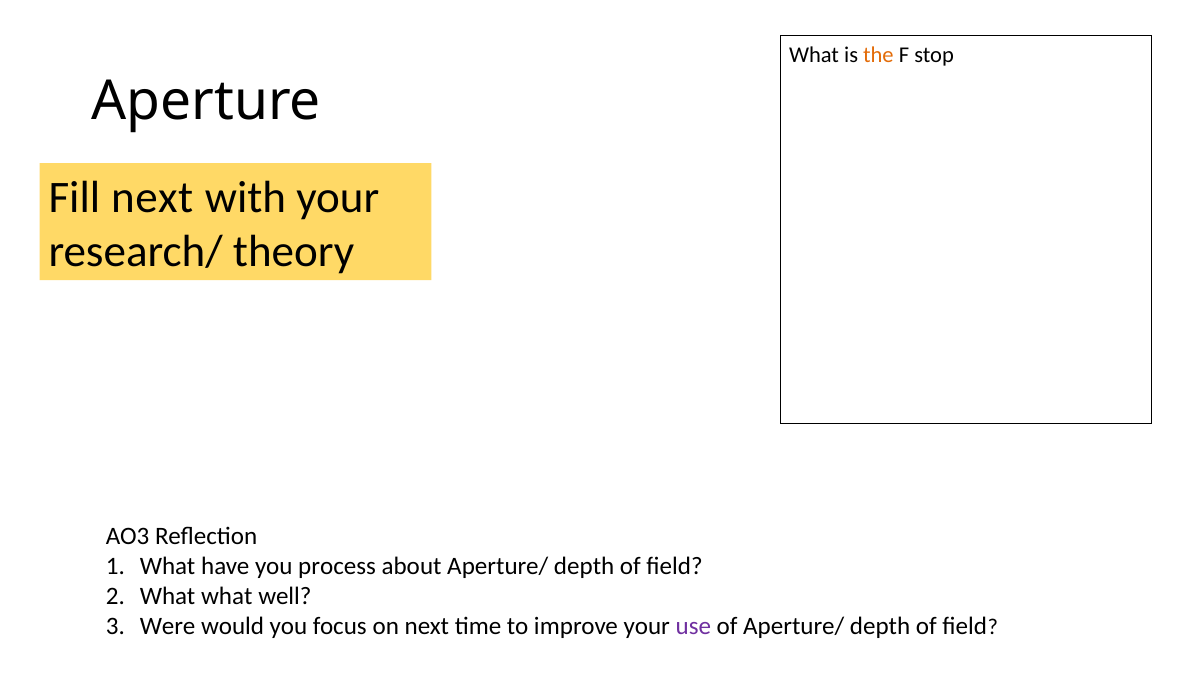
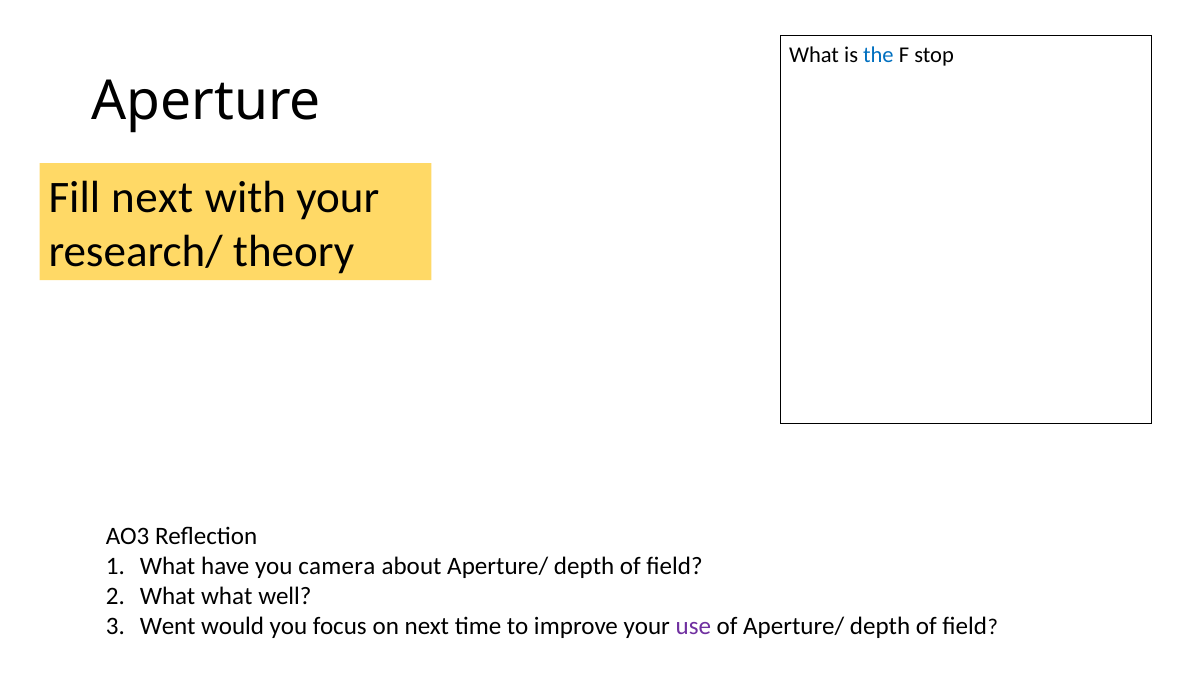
the colour: orange -> blue
process: process -> camera
Were: Were -> Went
